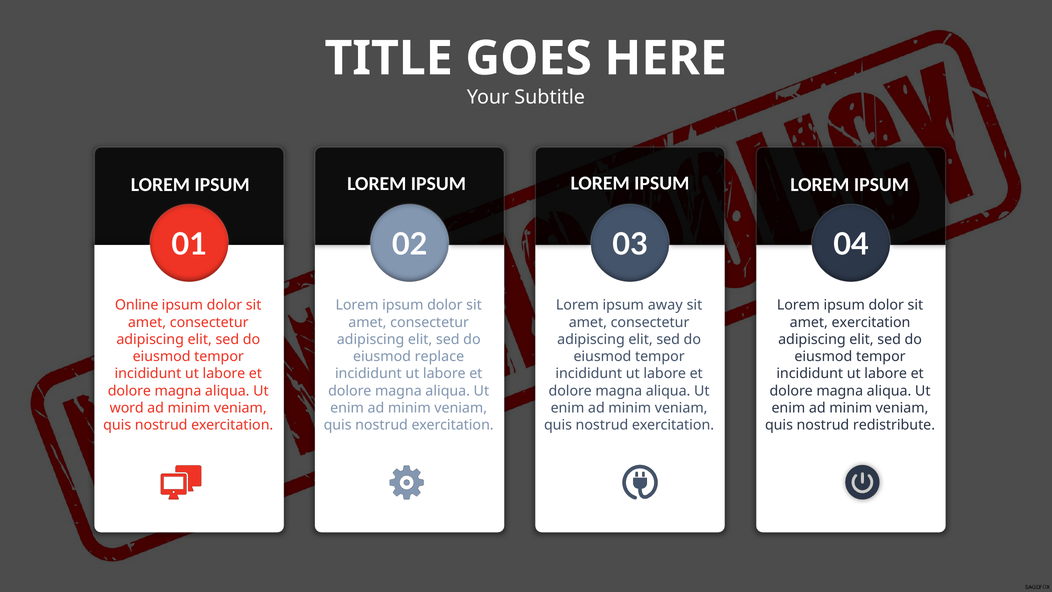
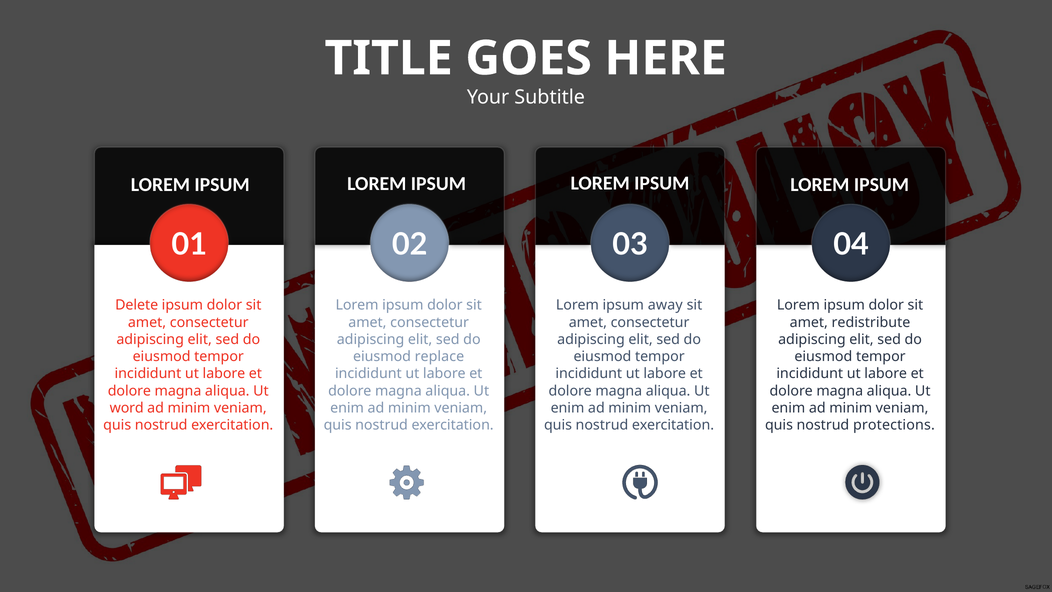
Online: Online -> Delete
amet exercitation: exercitation -> redistribute
redistribute: redistribute -> protections
